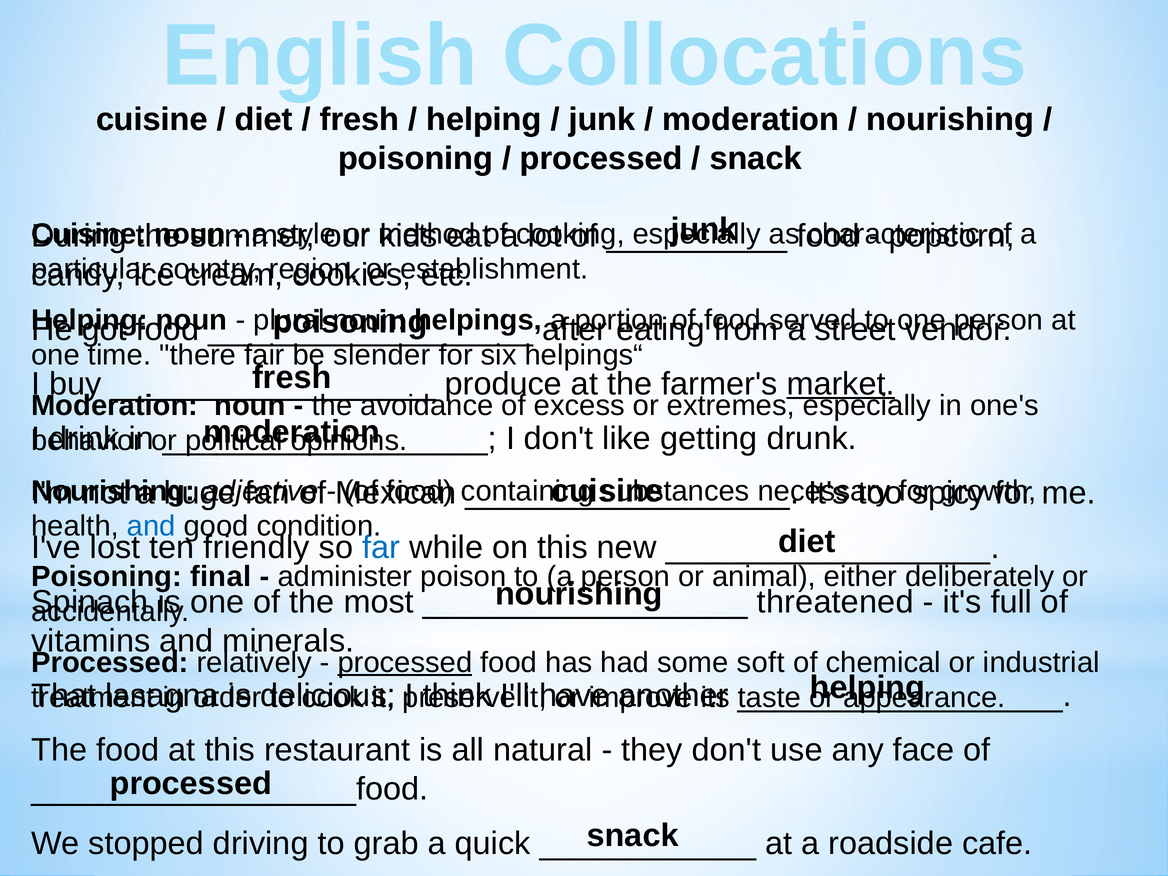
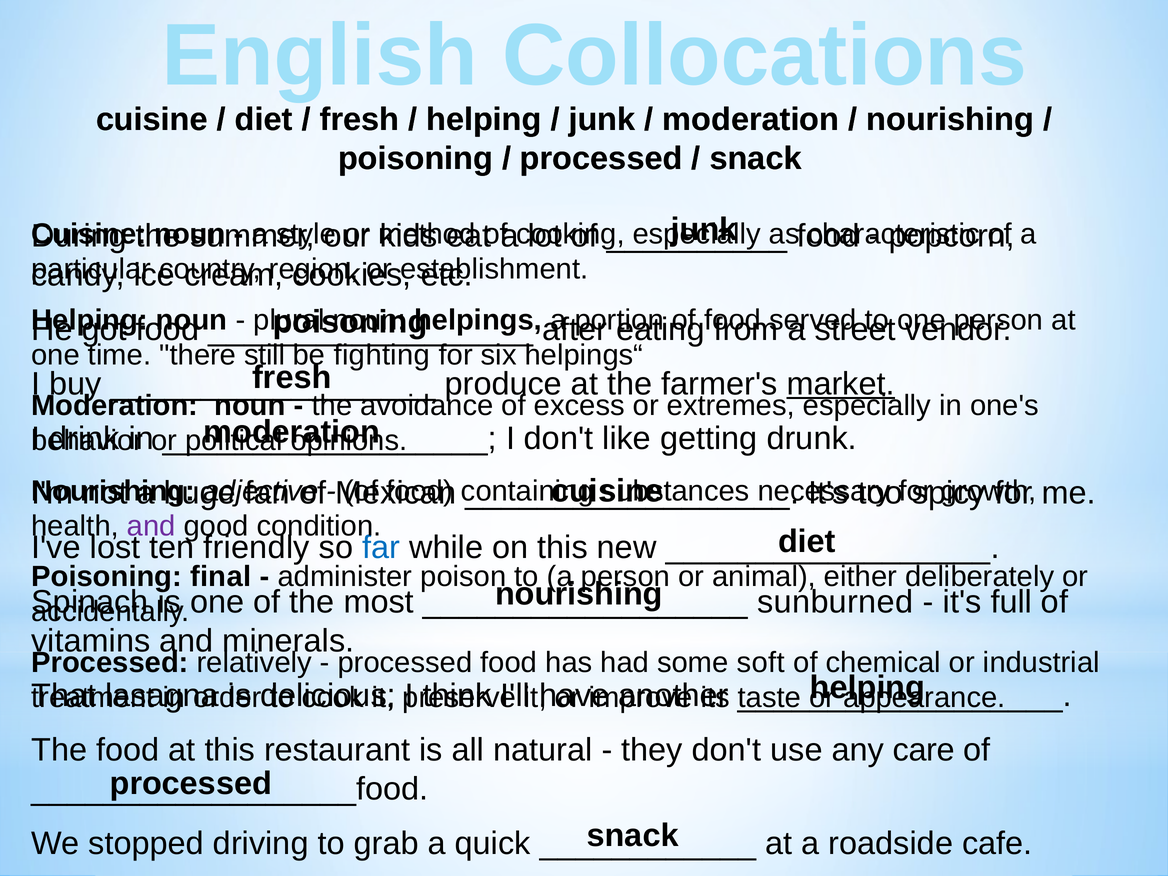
fair: fair -> still
slender: slender -> fighting
and at (151, 526) colour: blue -> purple
threatened: threatened -> sunburned
processed at (405, 662) underline: present -> none
face: face -> care
